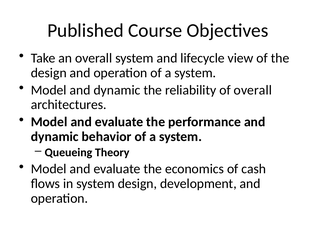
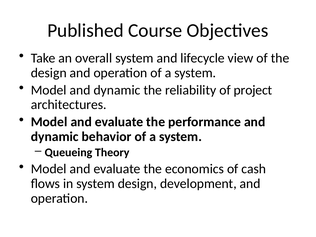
of overall: overall -> project
